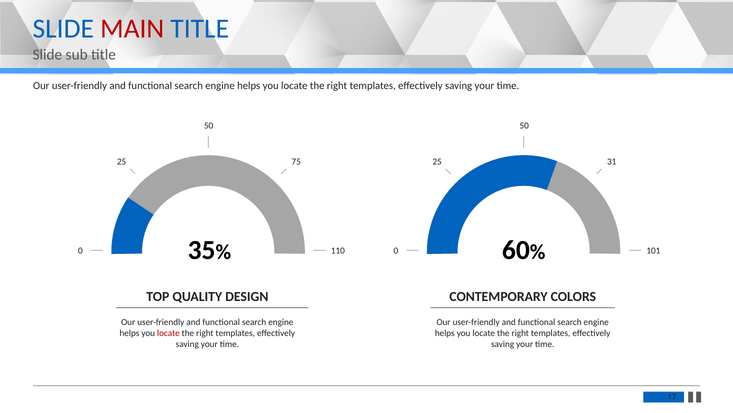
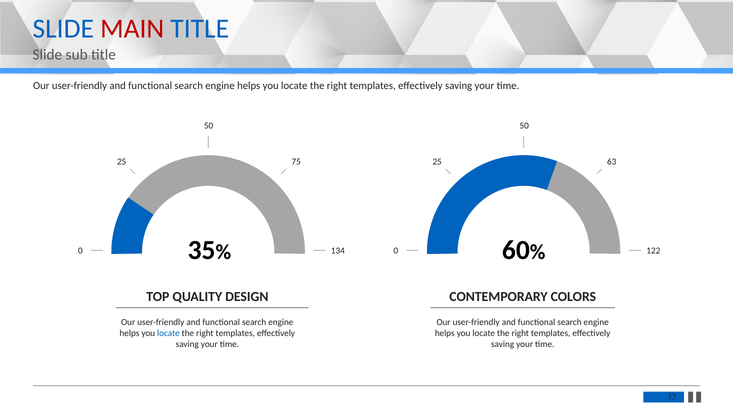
31: 31 -> 63
110: 110 -> 134
101: 101 -> 122
locate at (168, 332) colour: red -> blue
